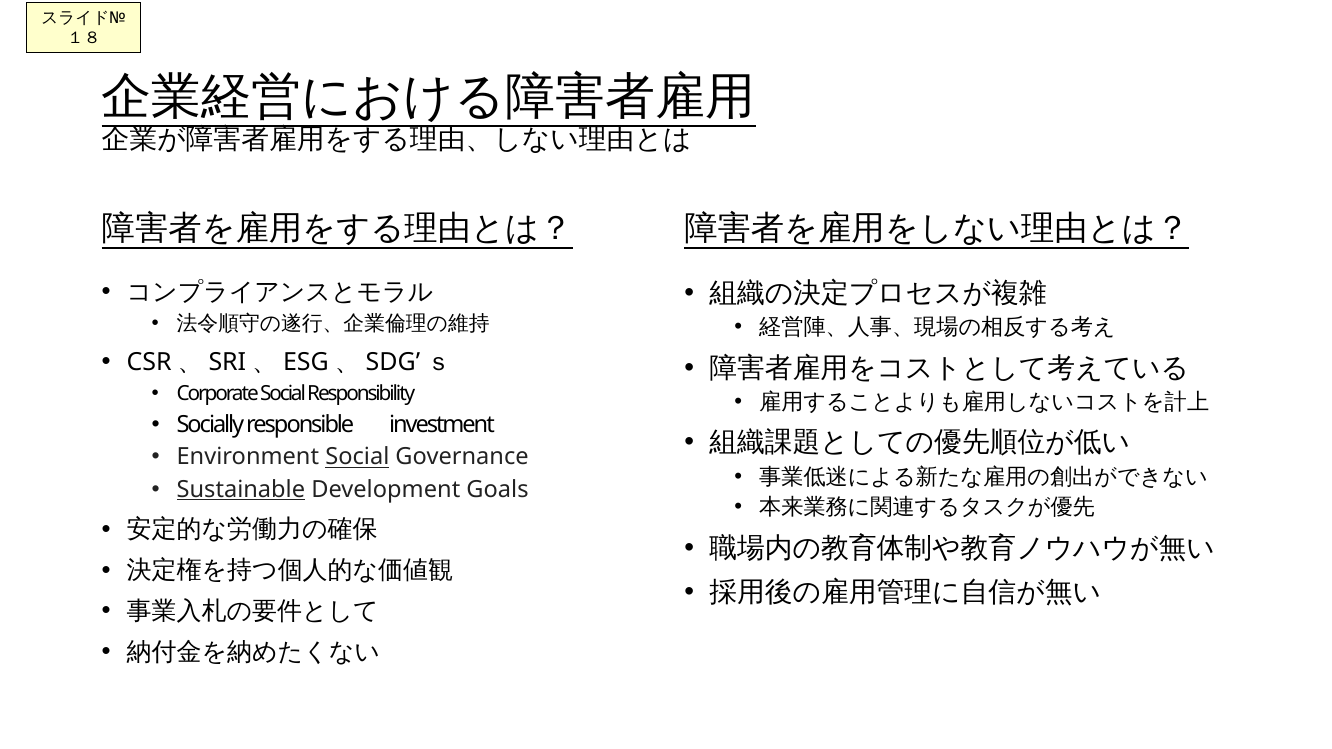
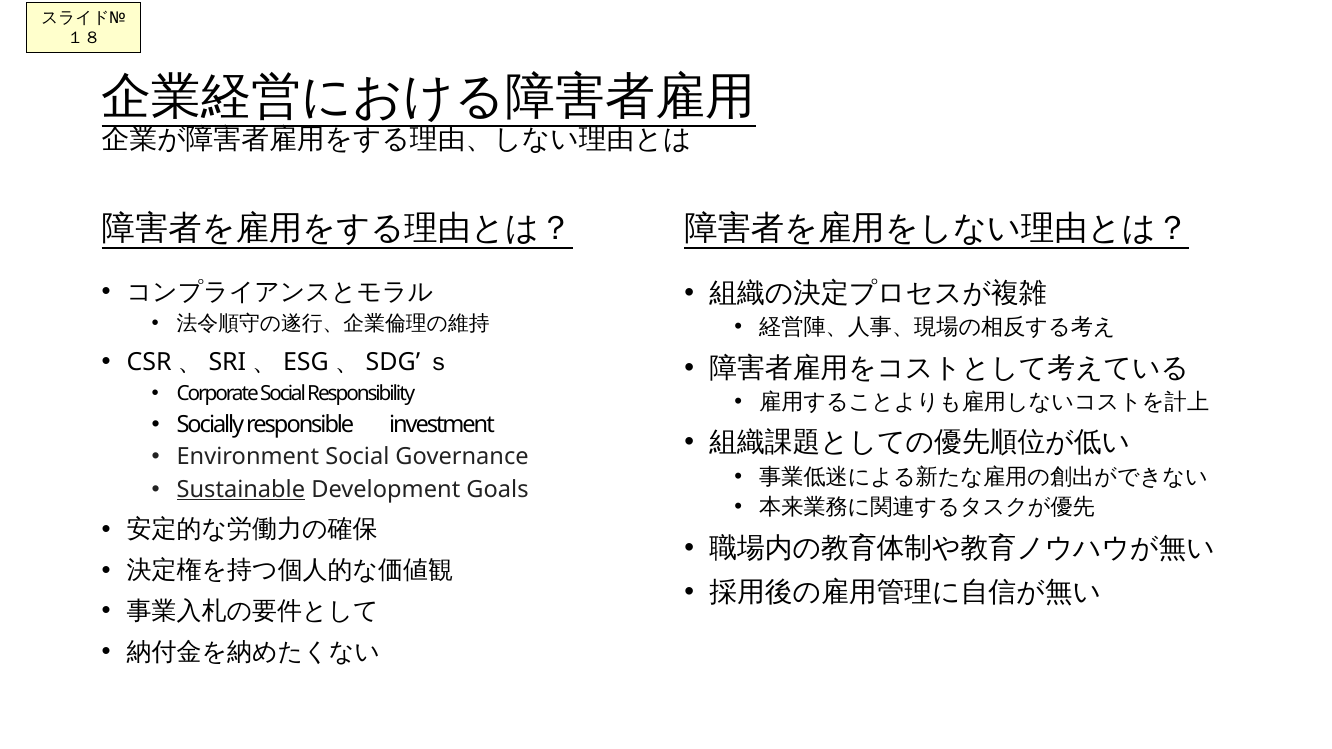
Social at (357, 457) underline: present -> none
